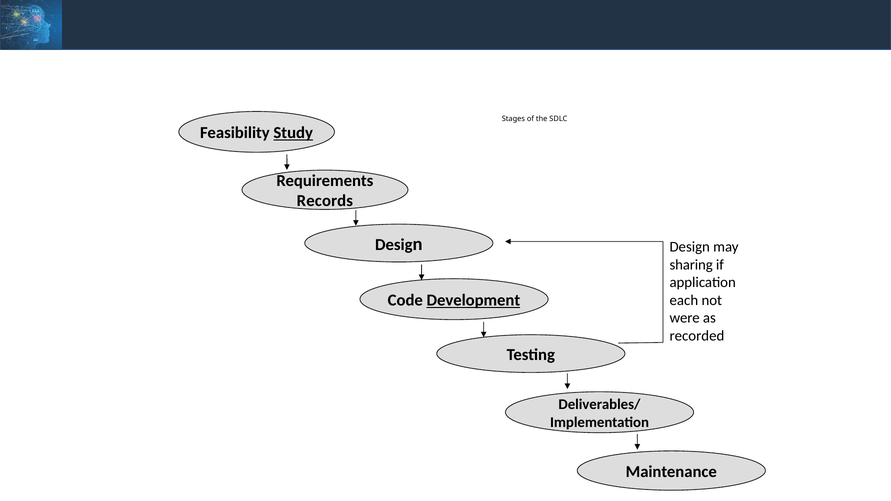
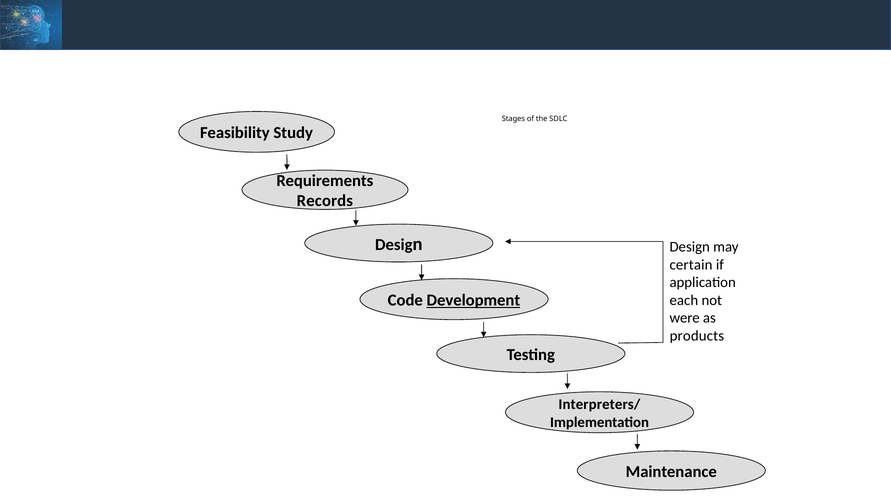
Study underline: present -> none
sharing: sharing -> certain
recorded: recorded -> products
Deliverables/: Deliverables/ -> Interpreters/
